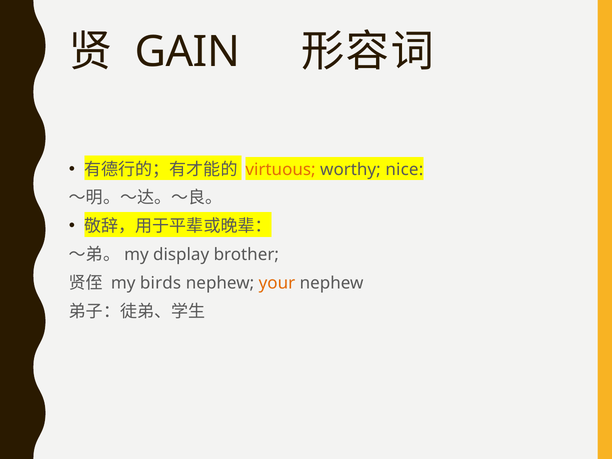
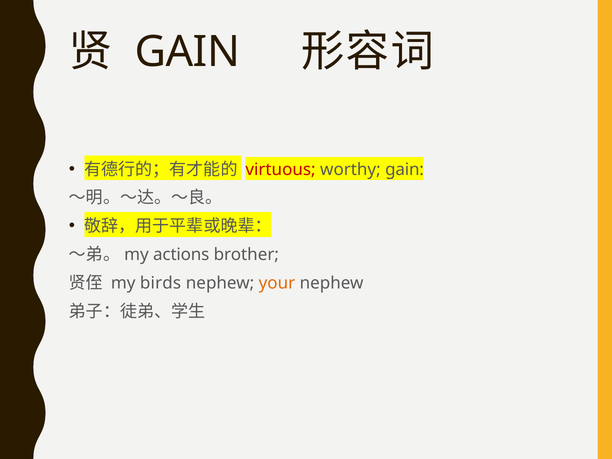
virtuous colour: orange -> red
worthy nice: nice -> gain
display: display -> actions
